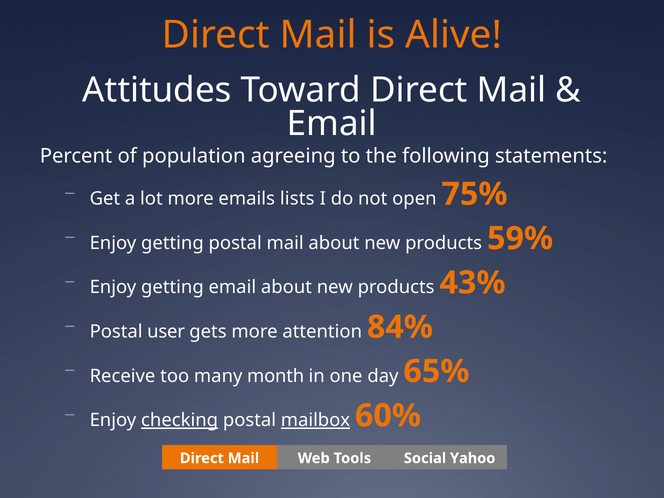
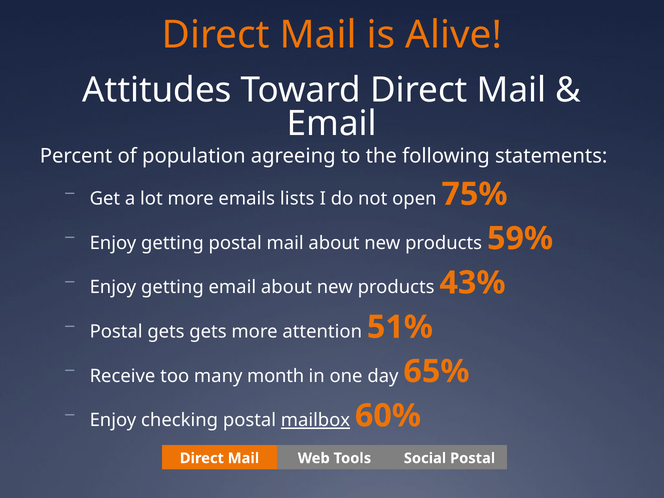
Postal user: user -> gets
84%: 84% -> 51%
checking underline: present -> none
Social Yahoo: Yahoo -> Postal
